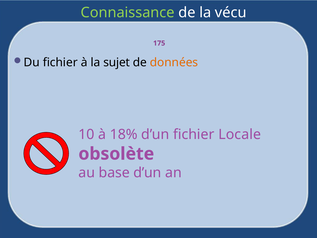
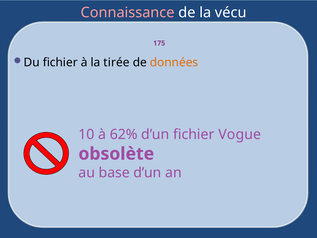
Connaissance colour: light green -> pink
sujet: sujet -> tirée
18%: 18% -> 62%
Locale: Locale -> Vogue
